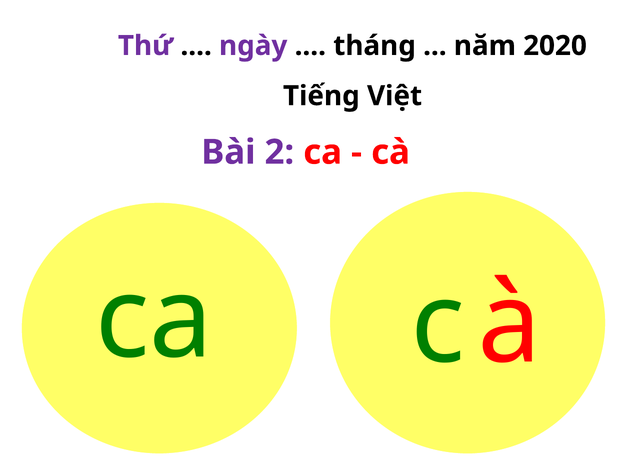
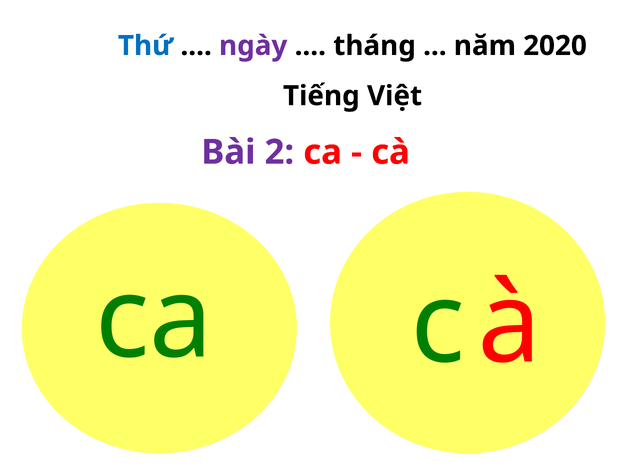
Thứ colour: purple -> blue
